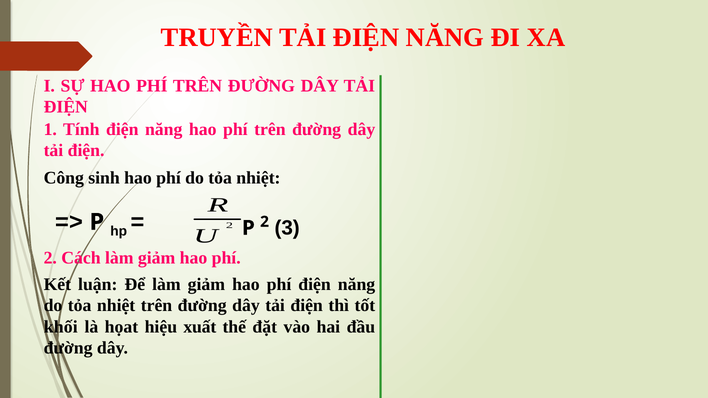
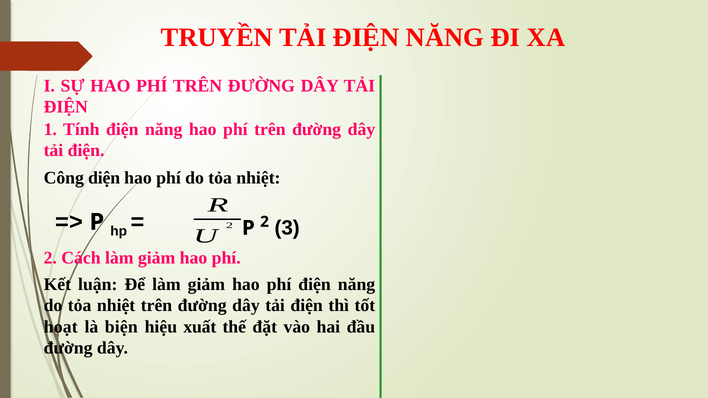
sinh: sinh -> diện
khối: khối -> hoạt
họat: họat -> biện
